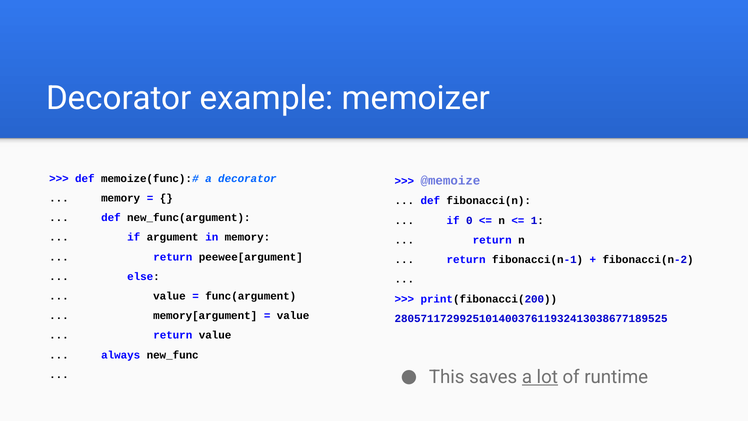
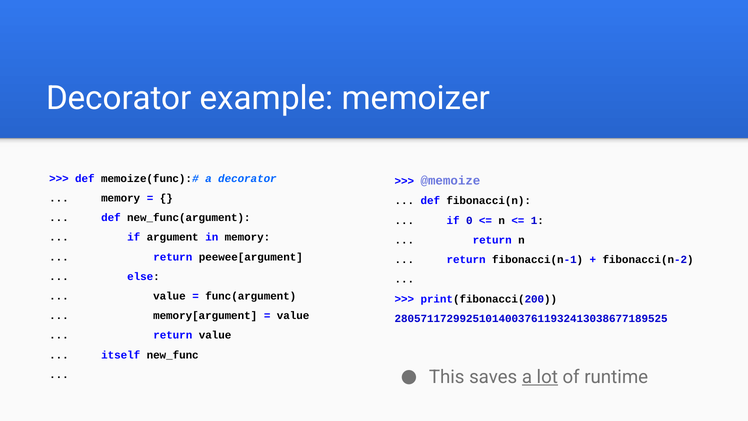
always: always -> itself
